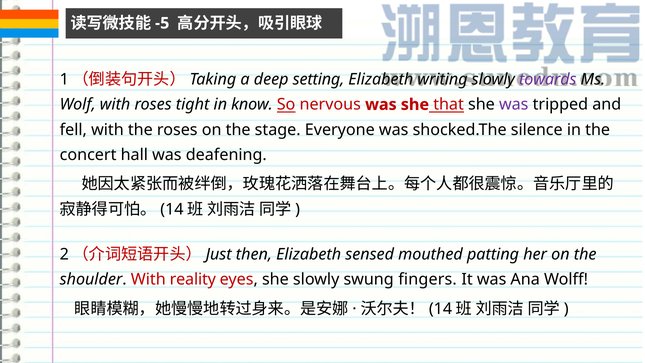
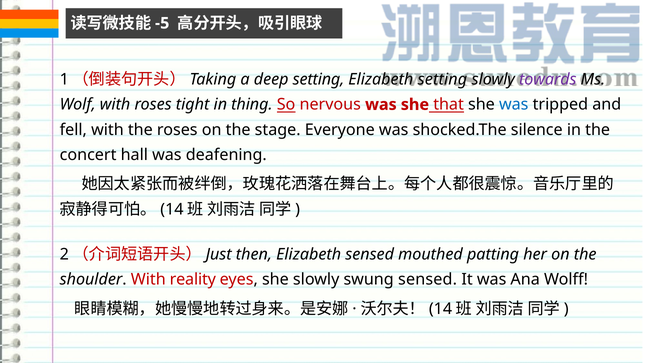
Elizabeth writing: writing -> setting
know: know -> thing
was at (514, 105) colour: purple -> blue
swung fingers: fingers -> sensed
